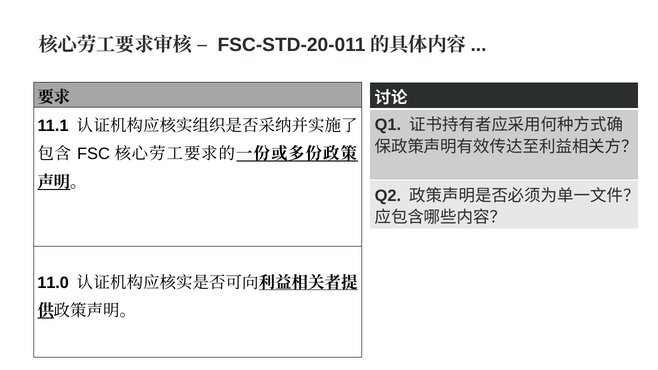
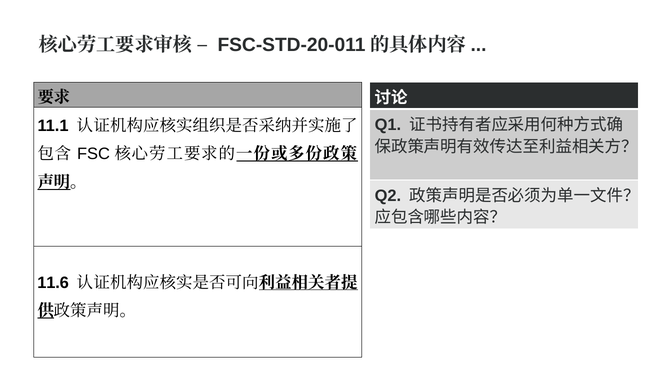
11.0: 11.0 -> 11.6
